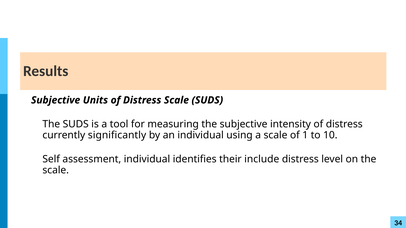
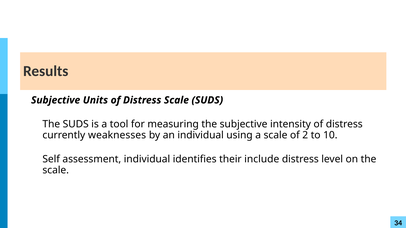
significantly: significantly -> weaknesses
1: 1 -> 2
